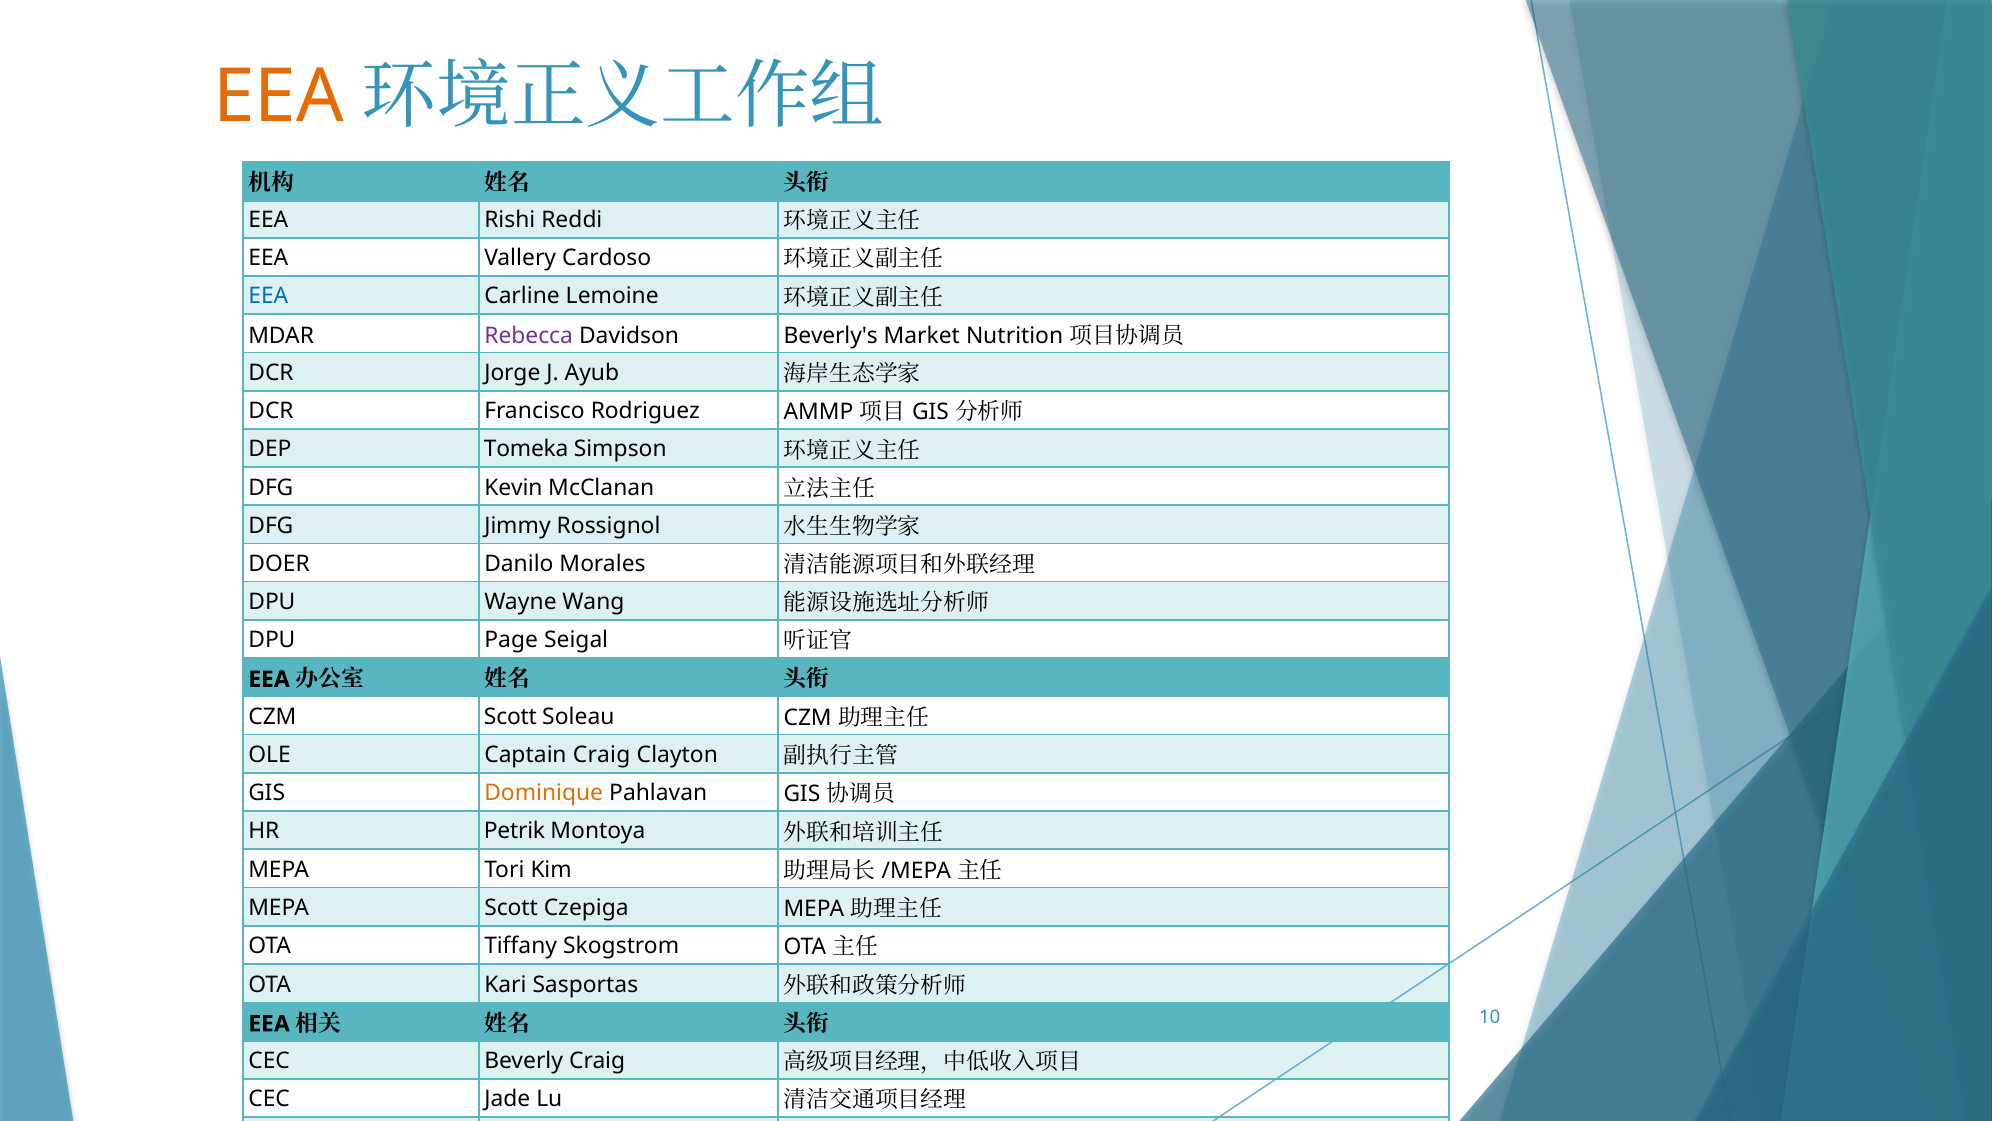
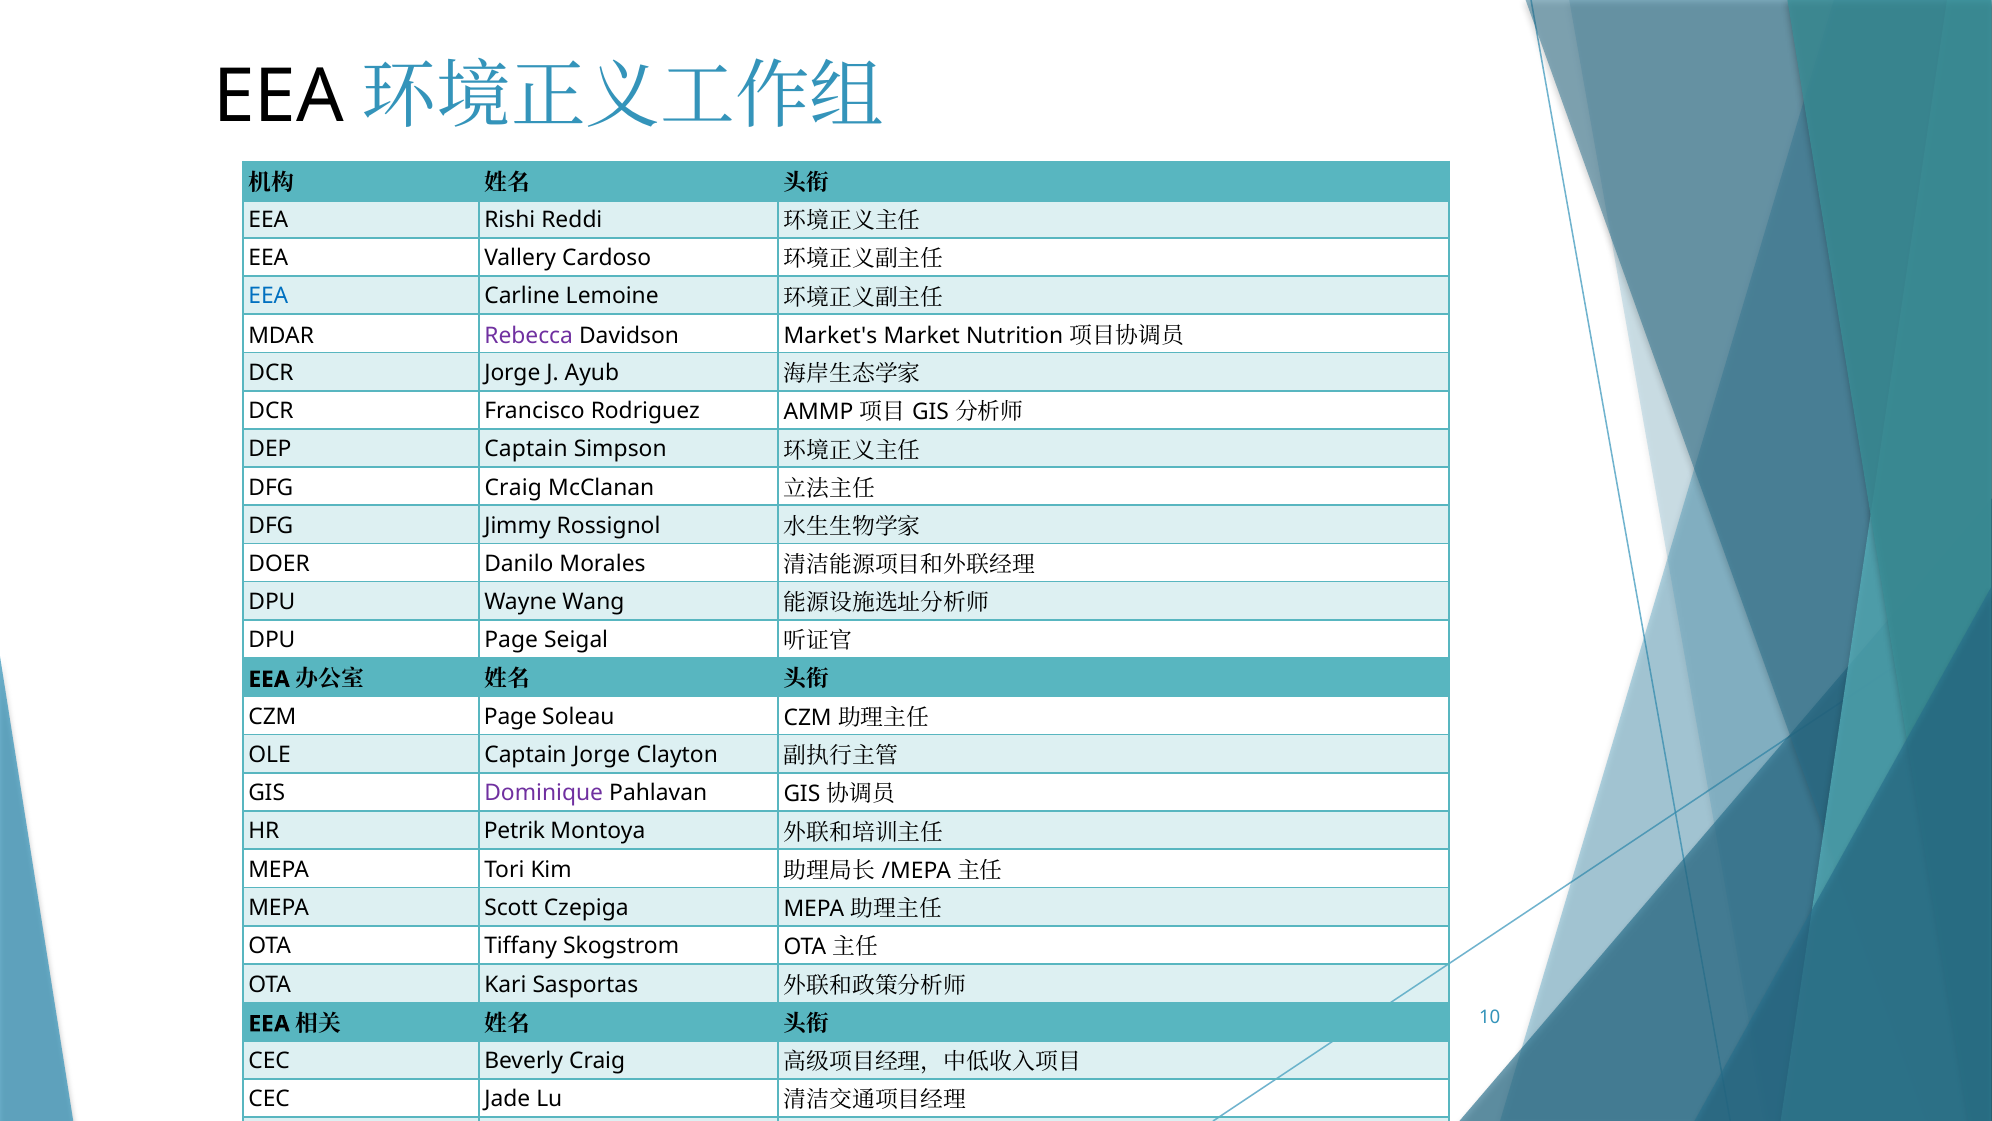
EEA at (278, 97) colour: orange -> black
Beverly's: Beverly's -> Market's
Tomeka at (526, 449): Tomeka -> Captain
Kevin at (513, 487): Kevin -> Craig
Scott at (510, 716): Scott -> Page
Captain Craig: Craig -> Jorge
Dominique colour: orange -> purple
